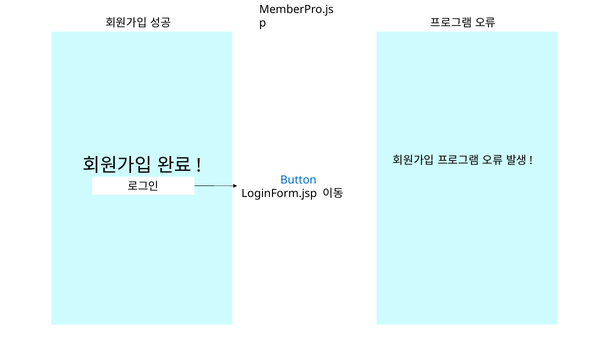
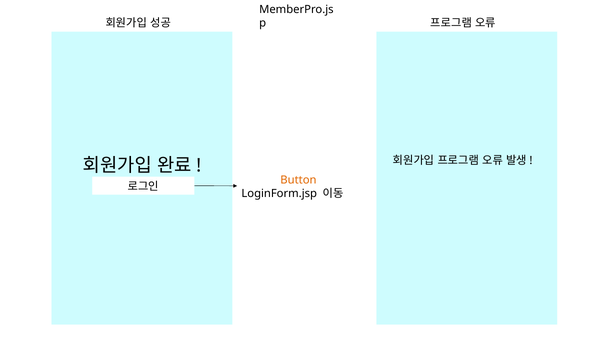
Button colour: blue -> orange
